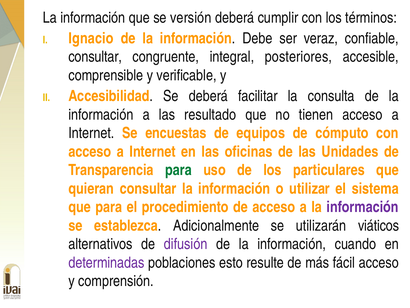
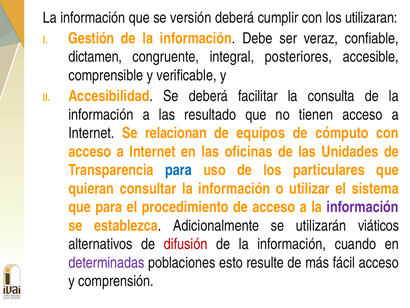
términos: términos -> utilizaran
Ignacio: Ignacio -> Gestión
consultar at (95, 57): consultar -> dictamen
encuestas: encuestas -> relacionan
para at (179, 170) colour: green -> blue
difusión colour: purple -> red
